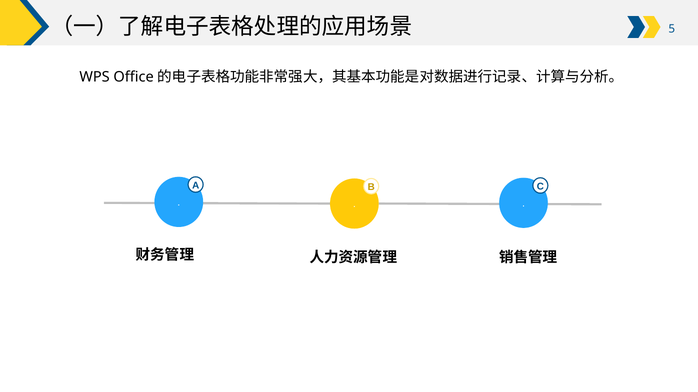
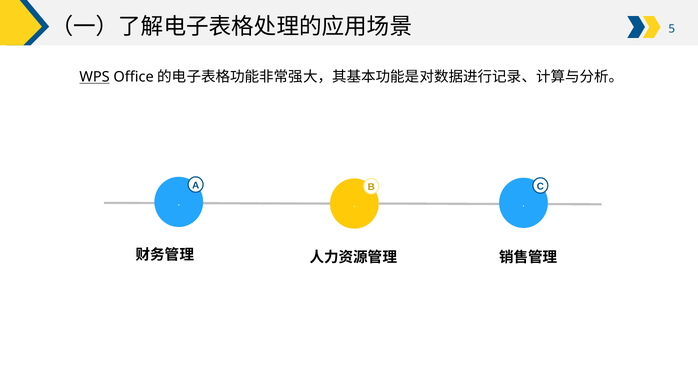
WPS underline: none -> present
